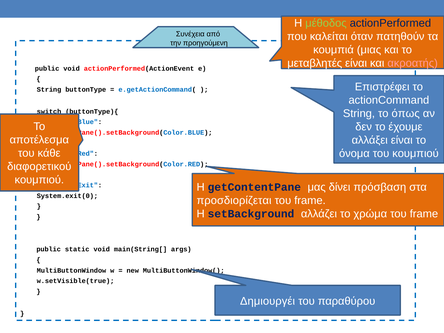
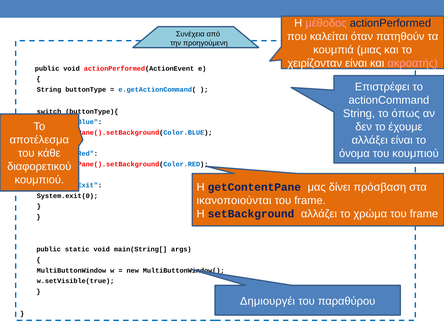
μέθοδος colour: light green -> pink
μεταβλητές: μεταβλητές -> χειρίζονταν
προσδιορίζεται: προσδιορίζεται -> ικανοποιούνται
